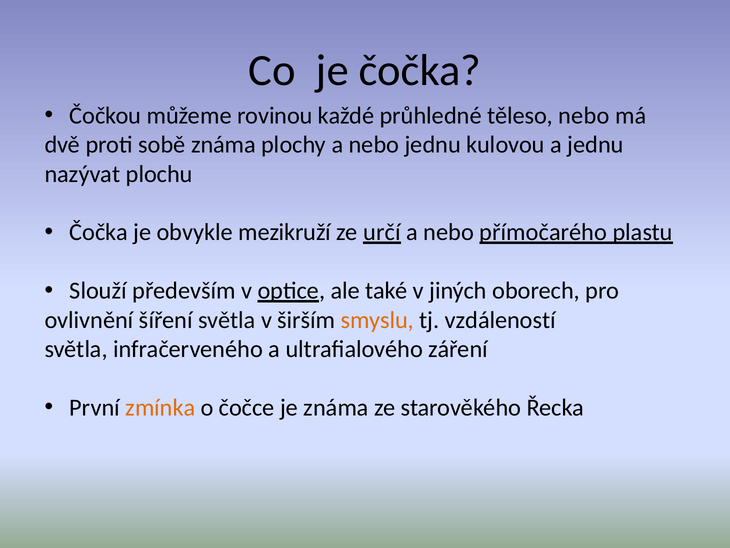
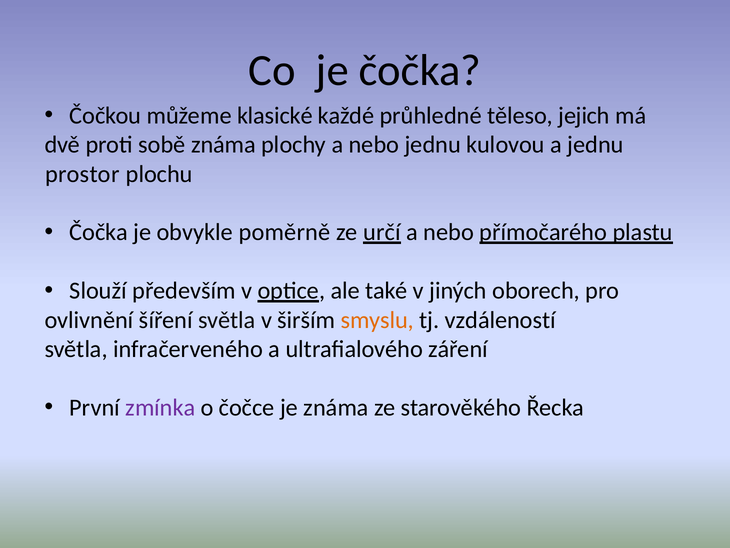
rovinou: rovinou -> klasické
těleso nebo: nebo -> jejich
nazývat: nazývat -> prostor
mezikruží: mezikruží -> poměrně
zmínka colour: orange -> purple
